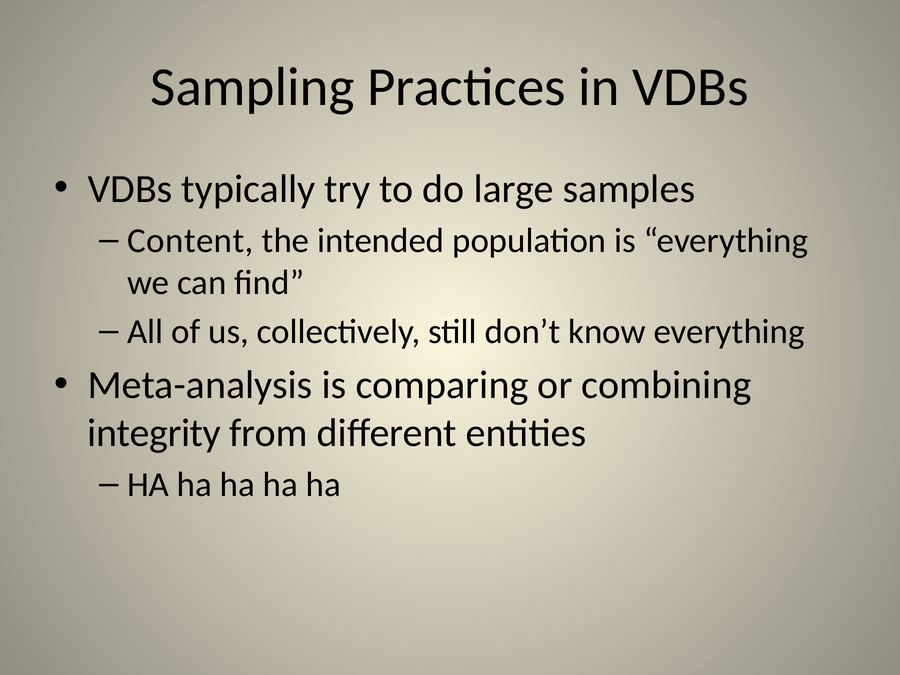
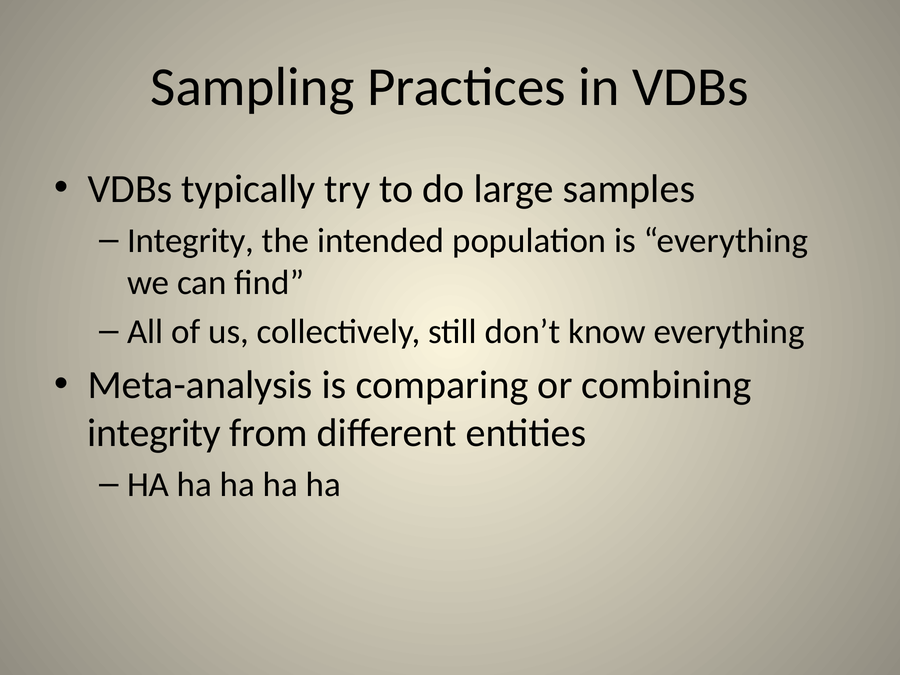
Content at (190, 240): Content -> Integrity
